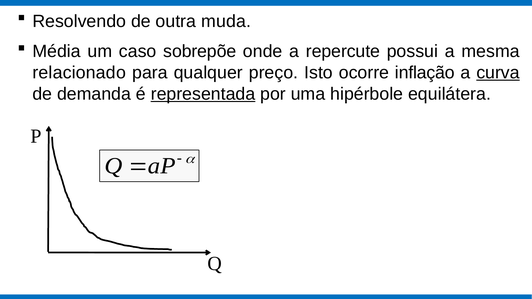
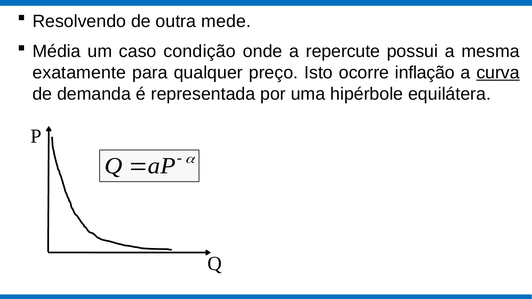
muda: muda -> mede
sobrepõe: sobrepõe -> condição
relacionado: relacionado -> exatamente
representada underline: present -> none
